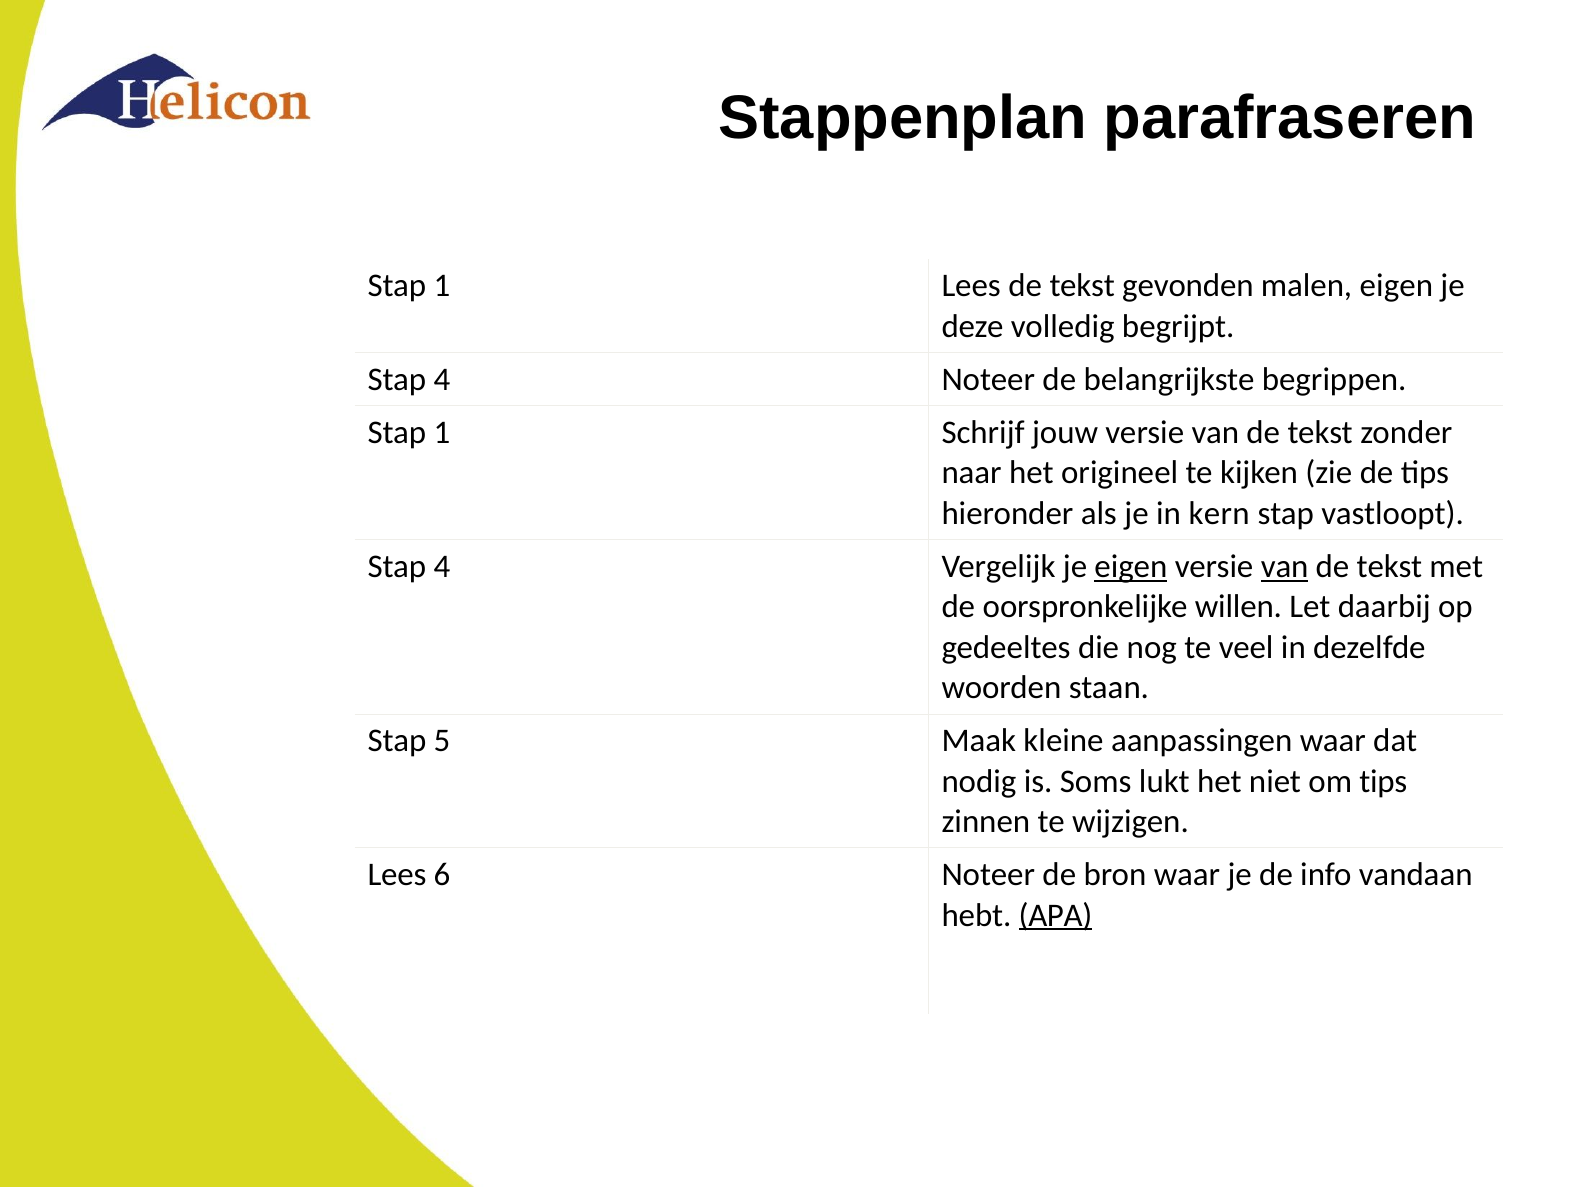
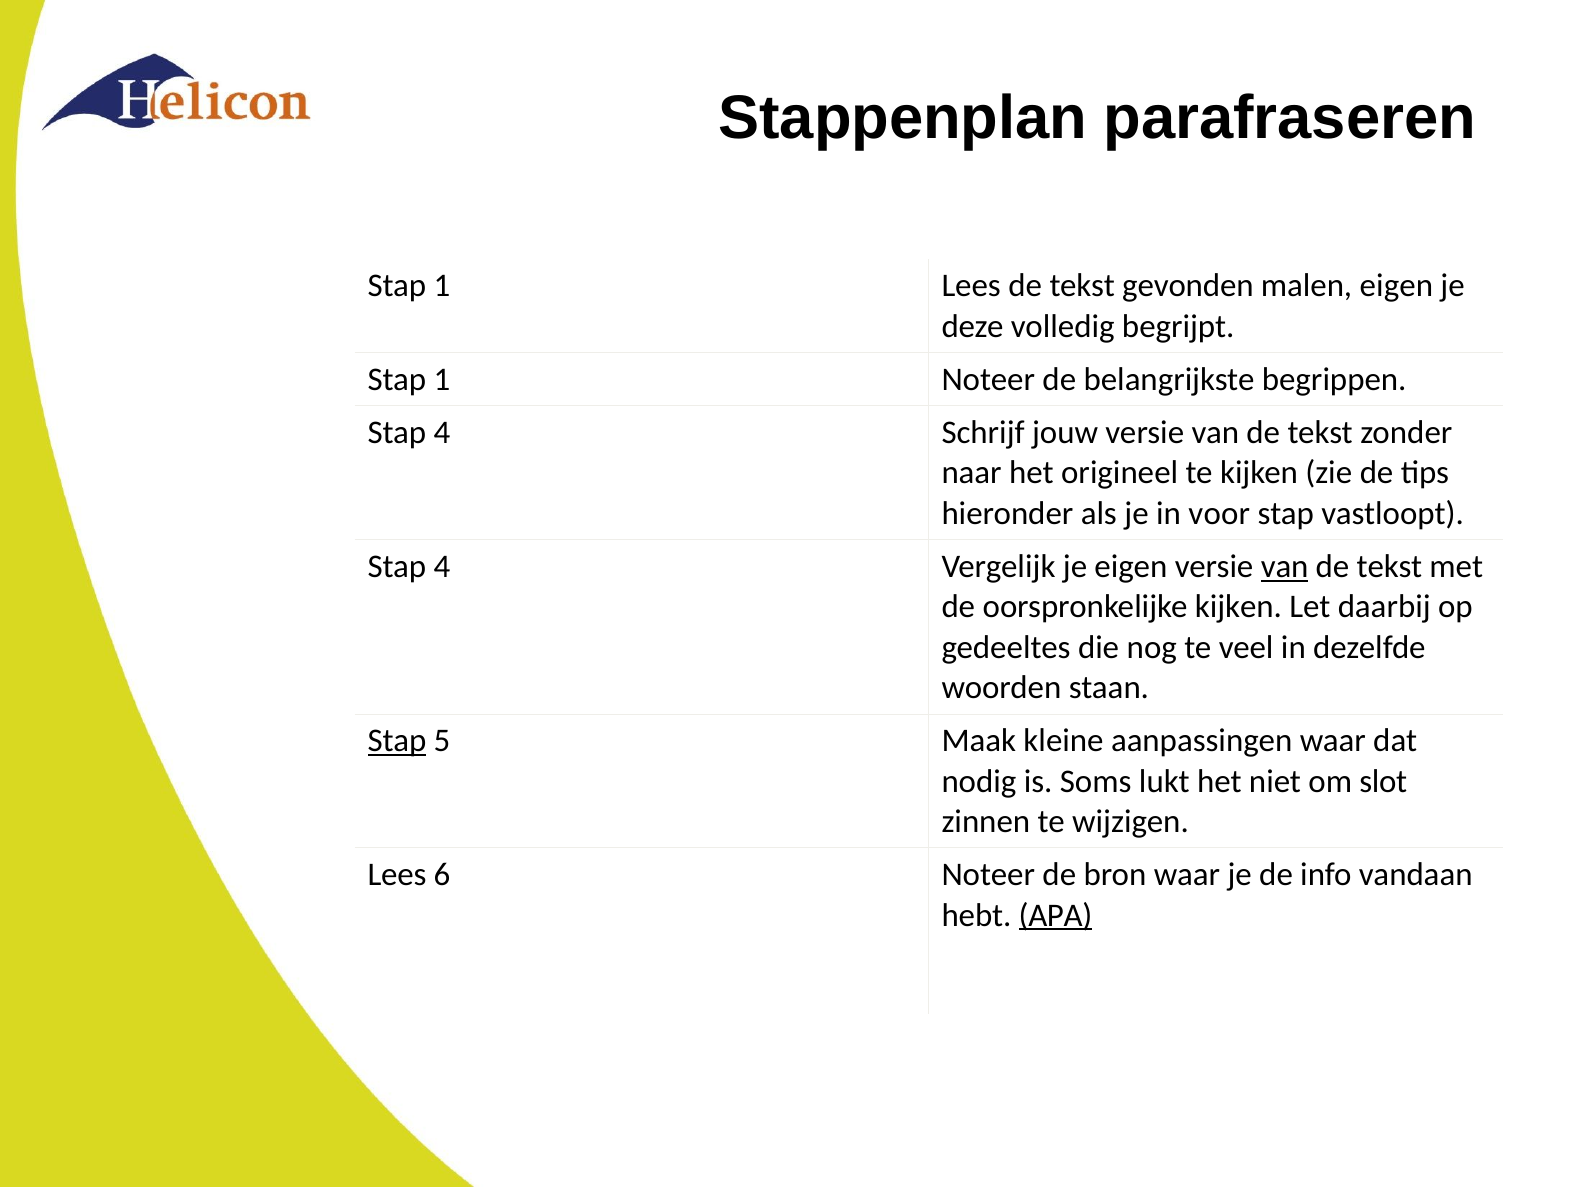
4 at (442, 379): 4 -> 1
1 at (442, 433): 1 -> 4
kern: kern -> voor
eigen at (1131, 566) underline: present -> none
oorspronkelijke willen: willen -> kijken
Stap at (397, 741) underline: none -> present
om tips: tips -> slot
